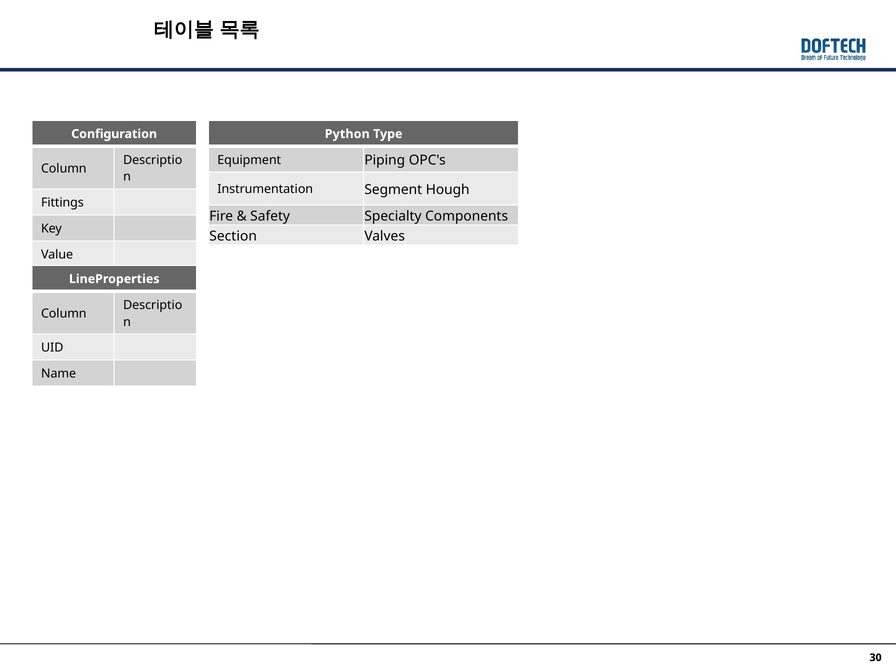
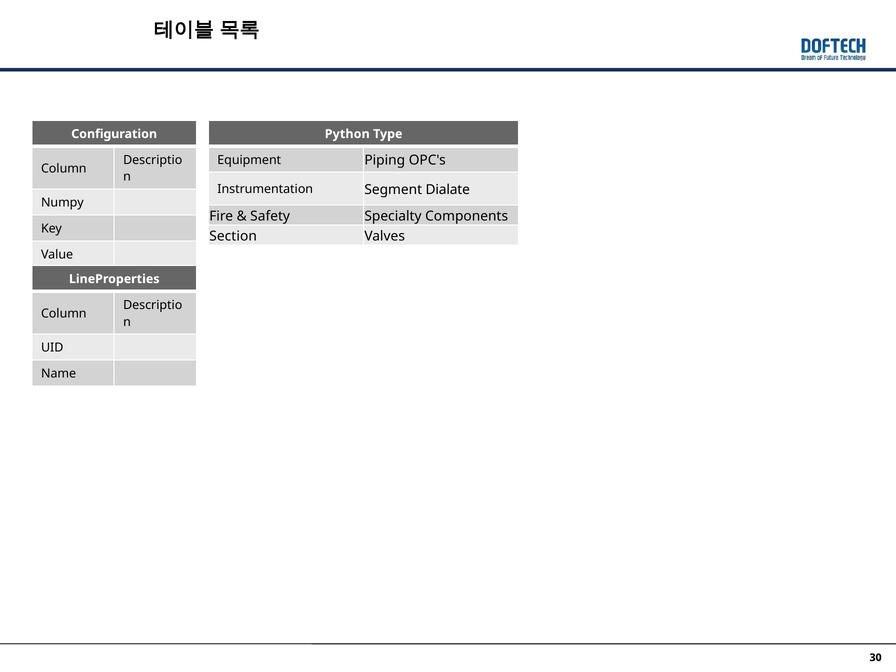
Hough: Hough -> Dialate
Fittings: Fittings -> Numpy
